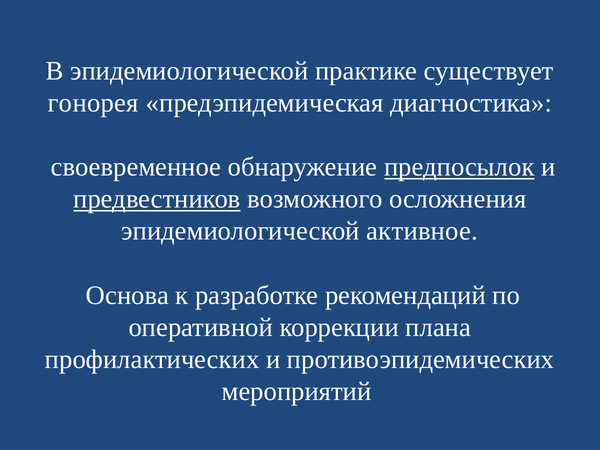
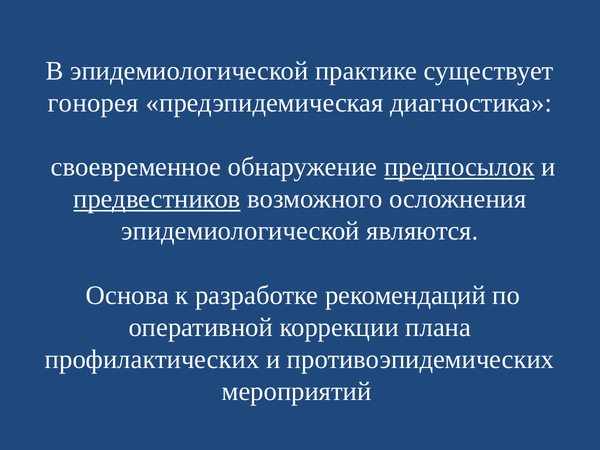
активное: активное -> являются
